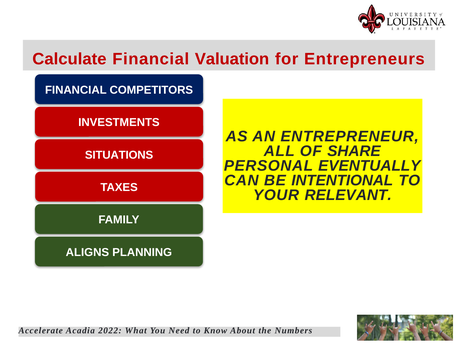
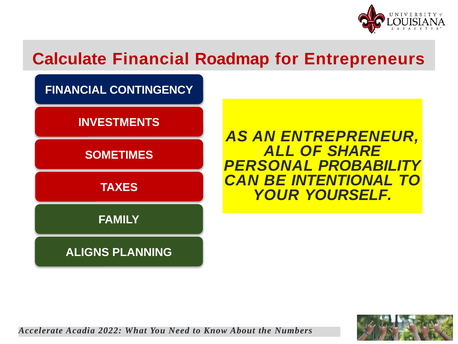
Valuation: Valuation -> Roadmap
COMPETITORS: COMPETITORS -> CONTINGENCY
SITUATIONS: SITUATIONS -> SOMETIMES
EVENTUALLY: EVENTUALLY -> PROBABILITY
RELEVANT: RELEVANT -> YOURSELF
